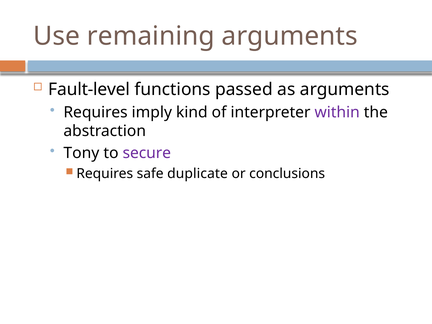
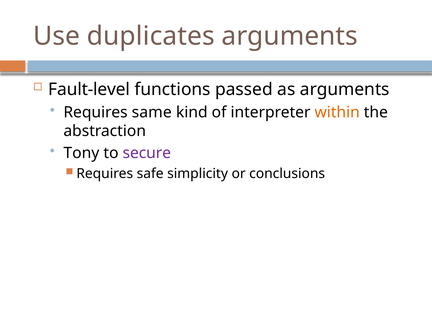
remaining: remaining -> duplicates
imply: imply -> same
within colour: purple -> orange
duplicate: duplicate -> simplicity
